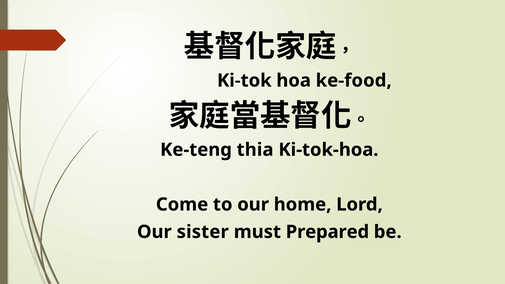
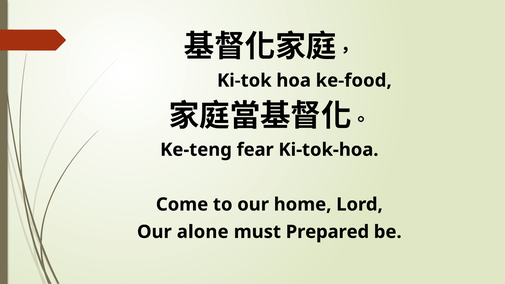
thia: thia -> fear
sister: sister -> alone
